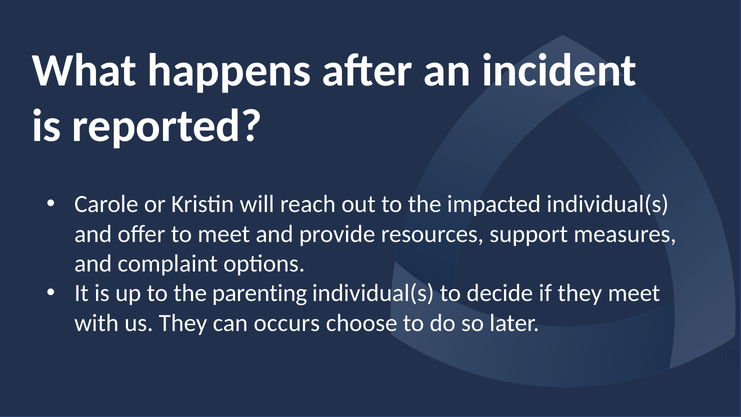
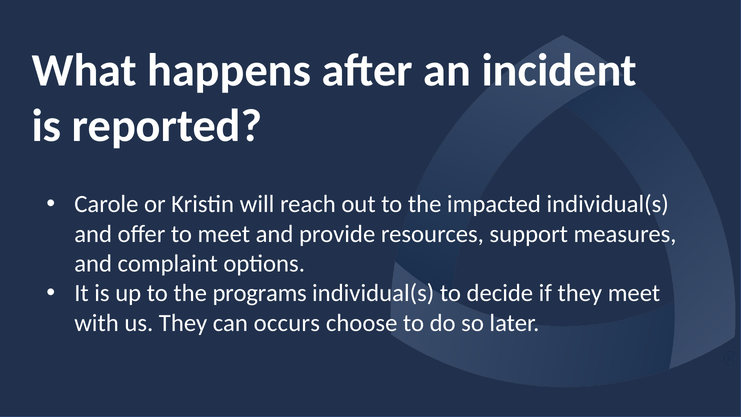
parenting: parenting -> programs
